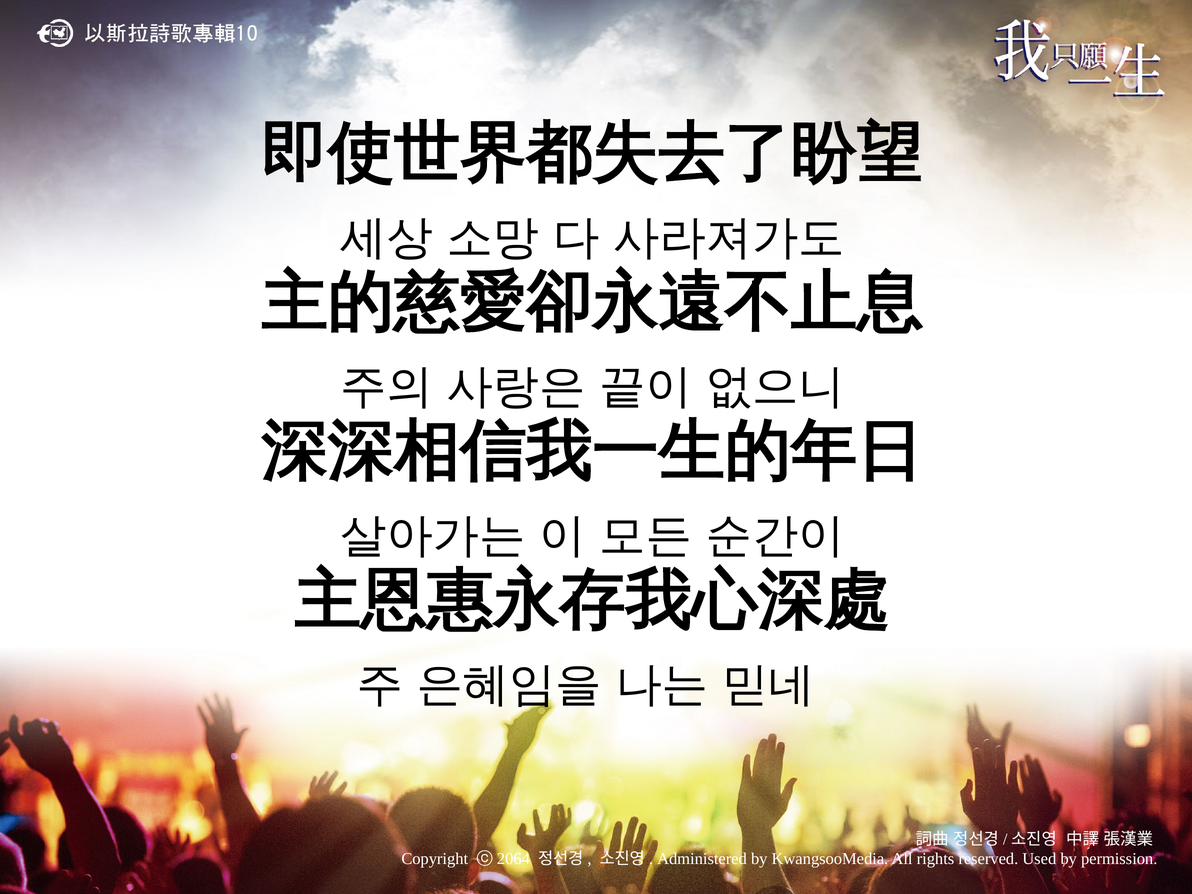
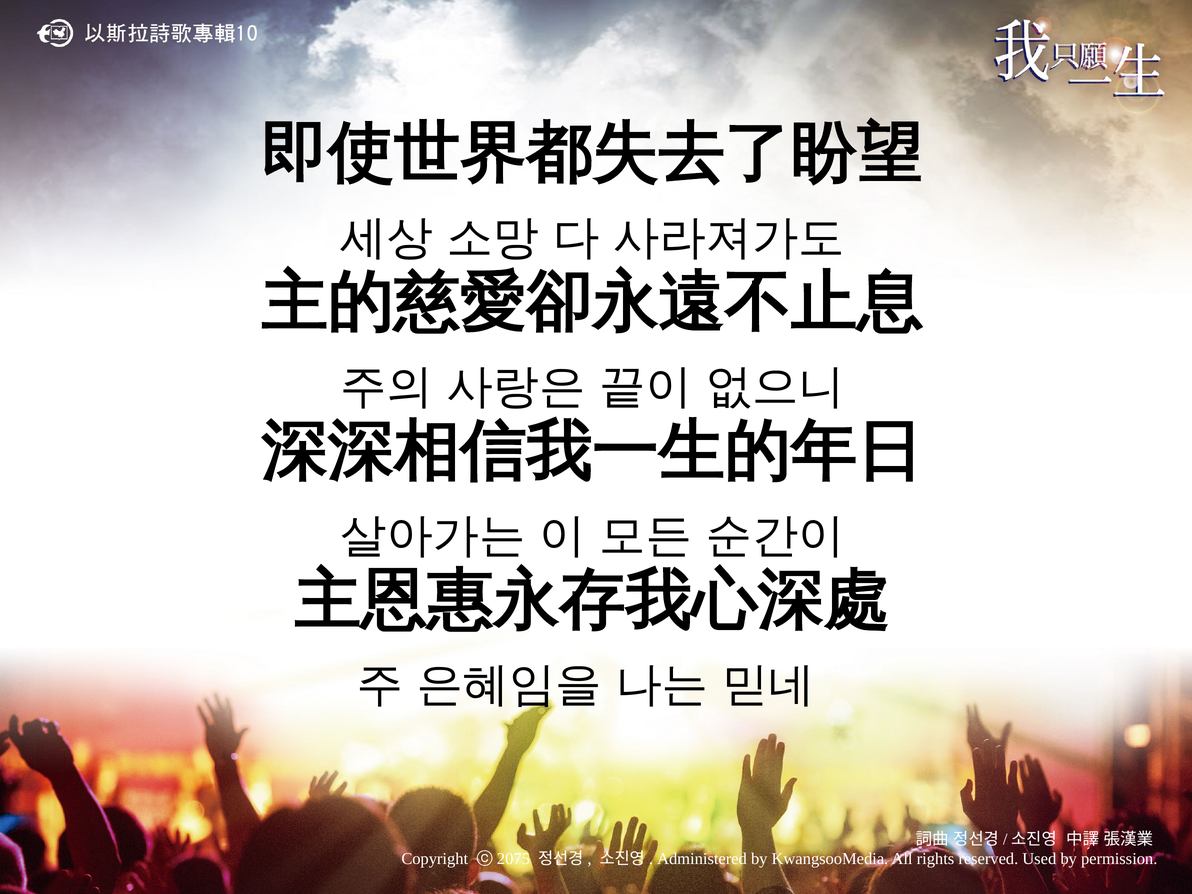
2064: 2064 -> 2075
